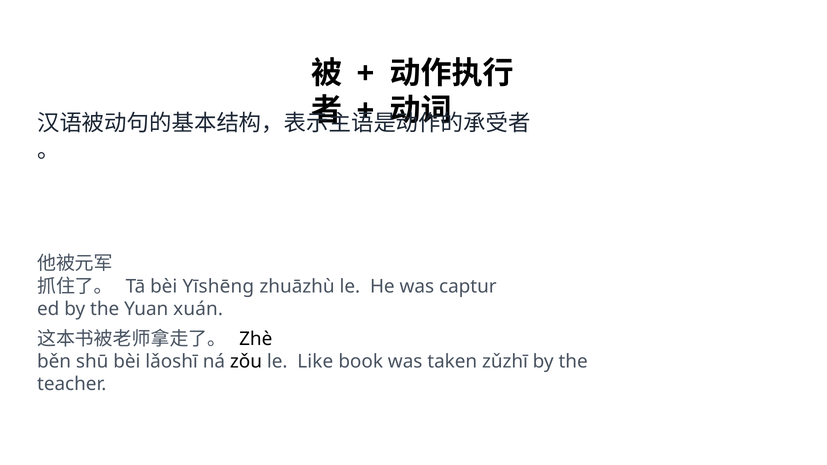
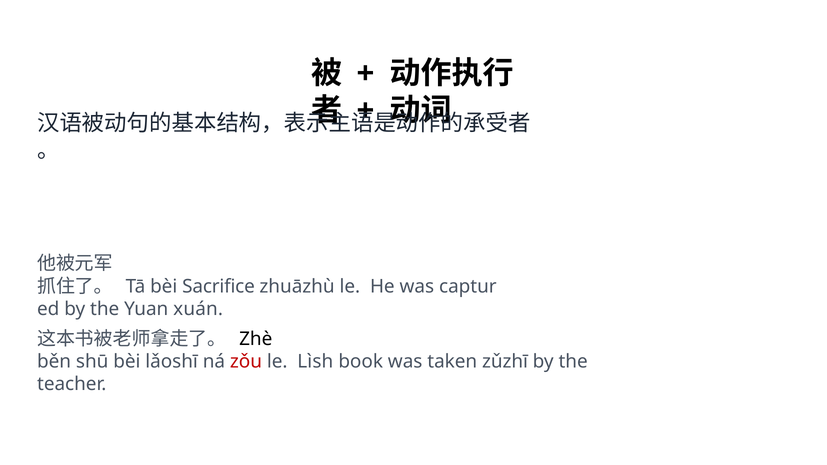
Yīshēng: Yīshēng -> Sacrifice
zǒu colour: black -> red
Like: Like -> Lìsh
